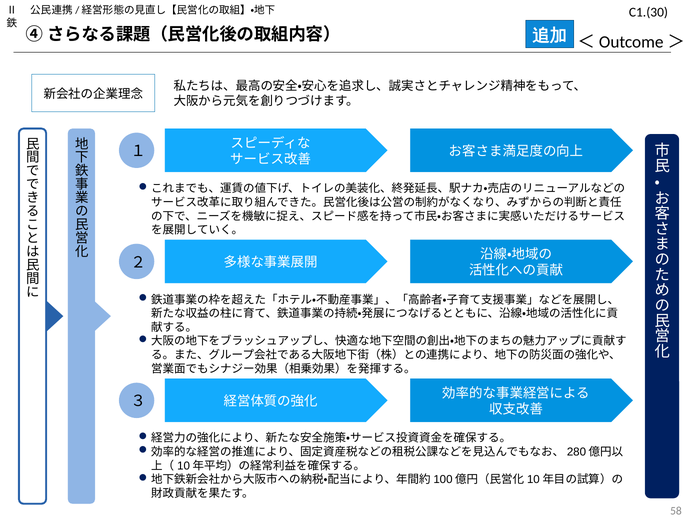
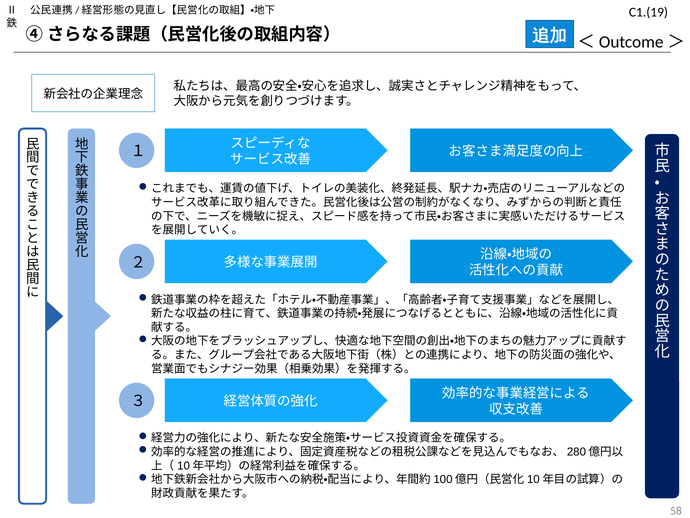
C1.(30: C1.(30 -> C1.(19
